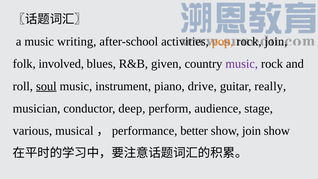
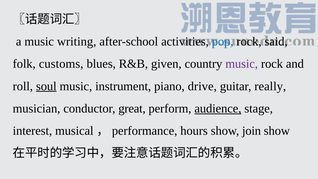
pop colour: orange -> blue
rock join: join -> said
involved: involved -> customs
deep: deep -> great
audience underline: none -> present
various: various -> interest
better: better -> hours
